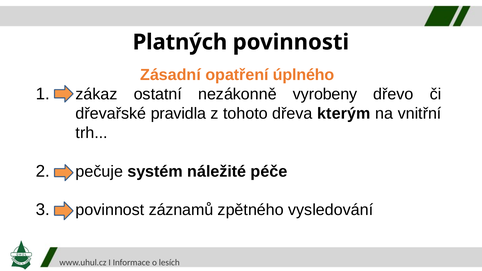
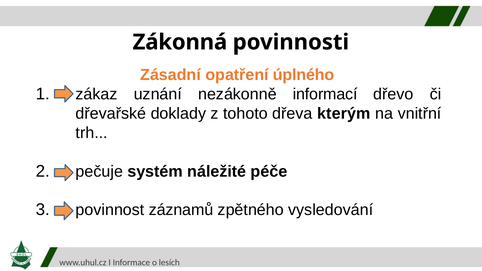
Platných: Platných -> Zákonná
ostatní: ostatní -> uznání
vyrobeny: vyrobeny -> informací
pravidla: pravidla -> doklady
